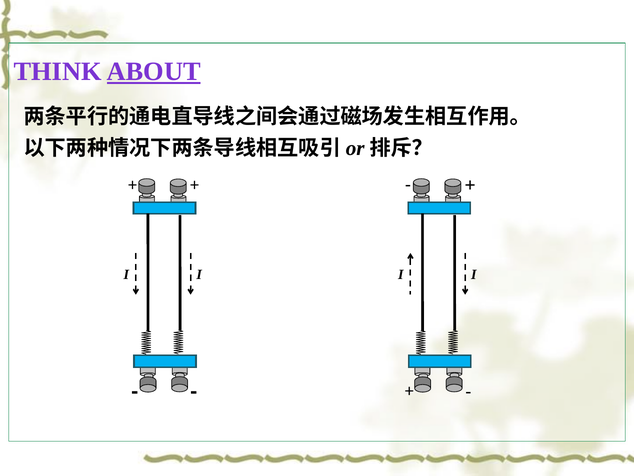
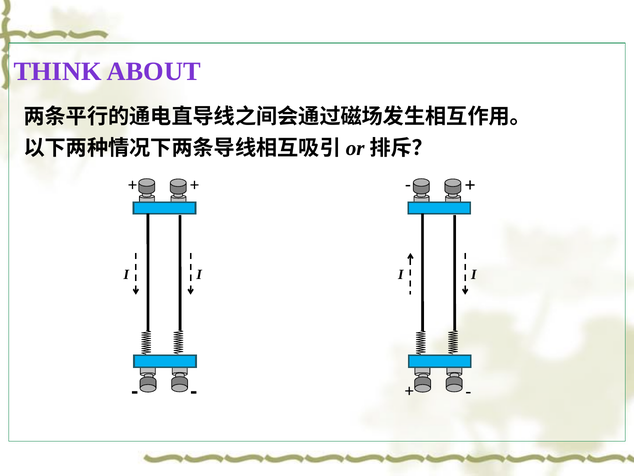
ABOUT underline: present -> none
